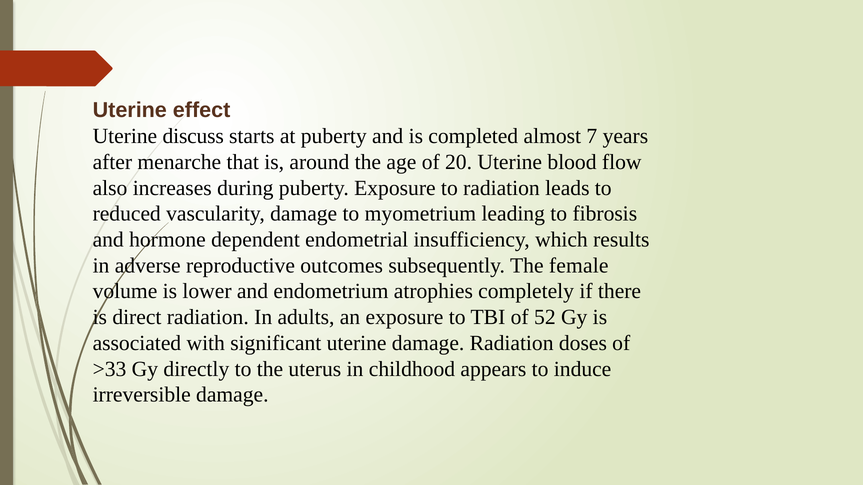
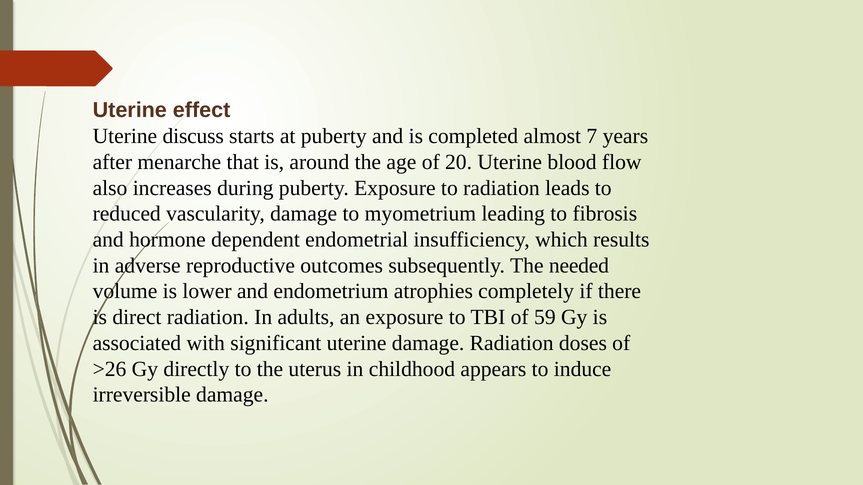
female: female -> needed
52: 52 -> 59
>33: >33 -> >26
